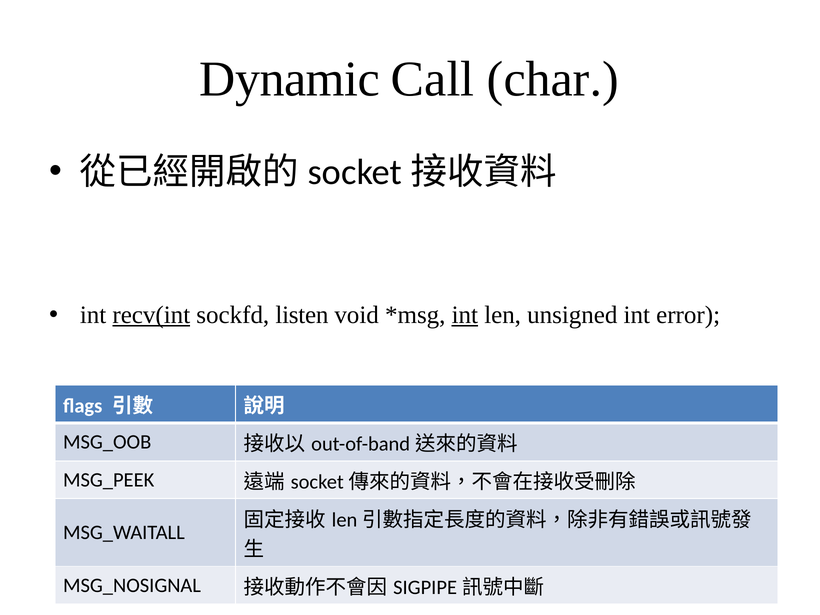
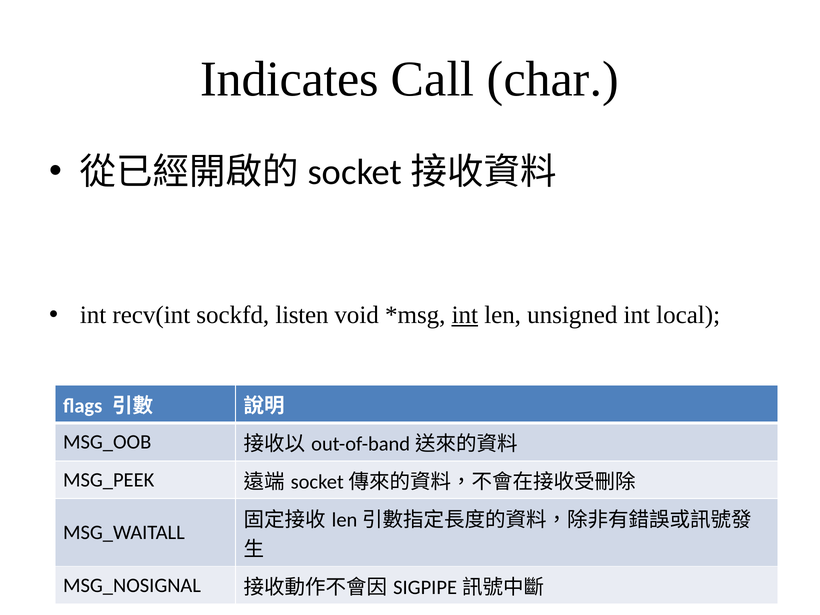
Dynamic: Dynamic -> Indicates
recv(int underline: present -> none
error: error -> local
